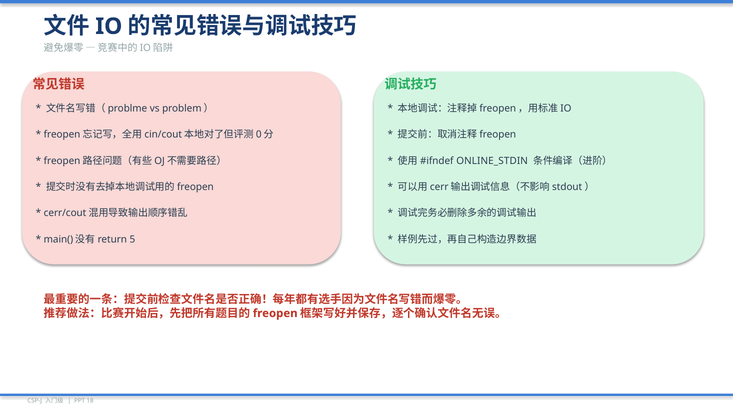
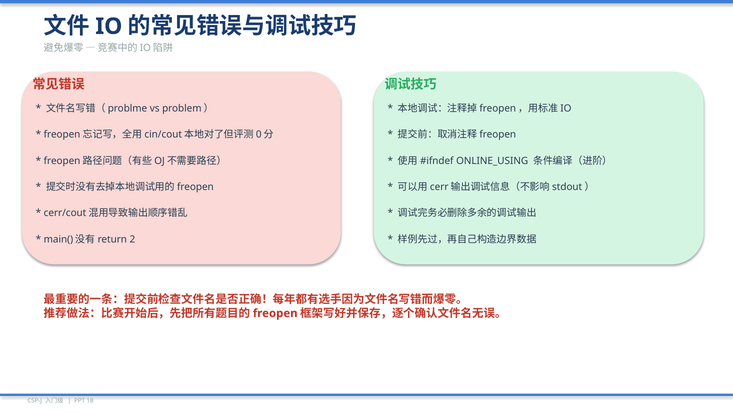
ONLINE_STDIN: ONLINE_STDIN -> ONLINE_USING
5: 5 -> 2
